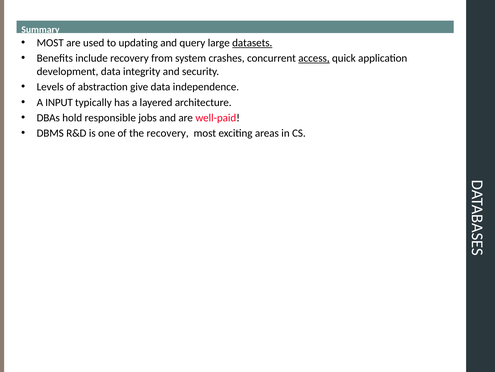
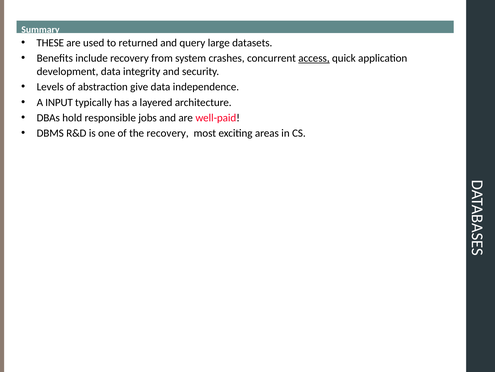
MOST at (50, 43): MOST -> THESE
updating: updating -> returned
datasets underline: present -> none
